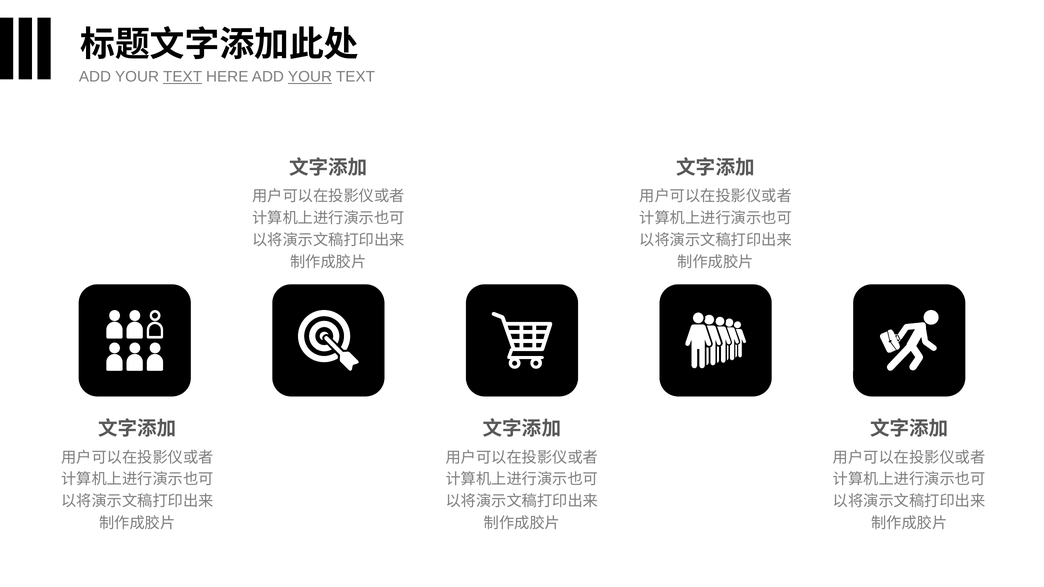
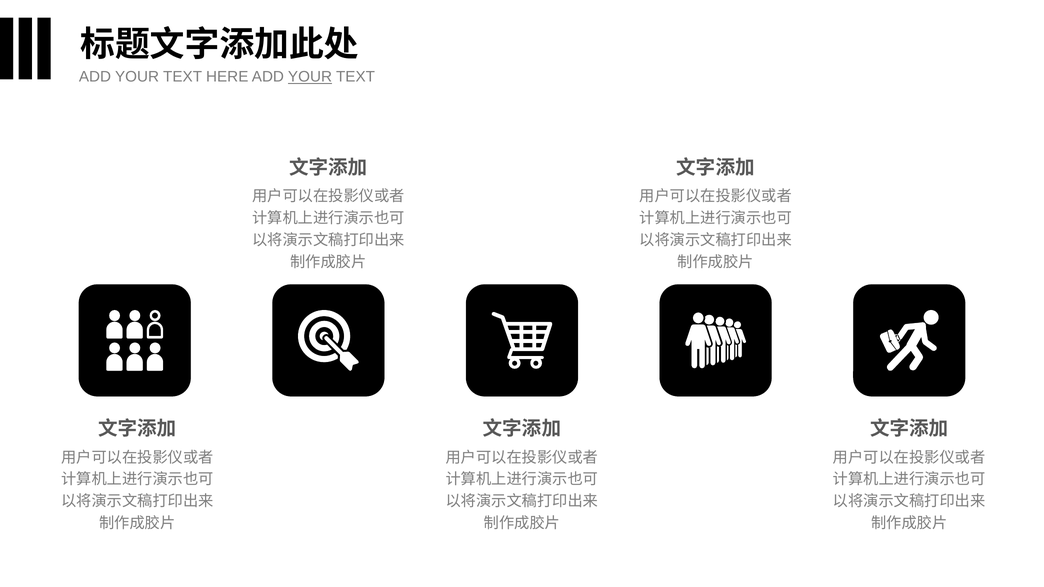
TEXT at (183, 77) underline: present -> none
